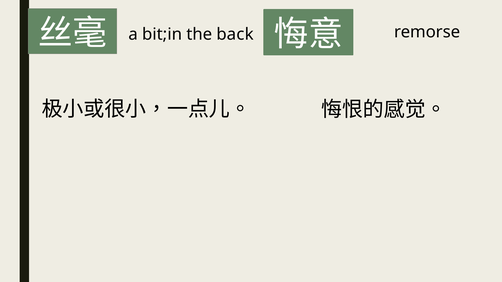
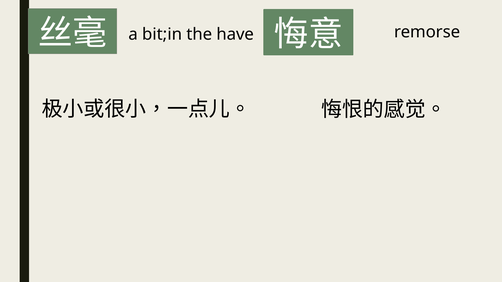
back: back -> have
